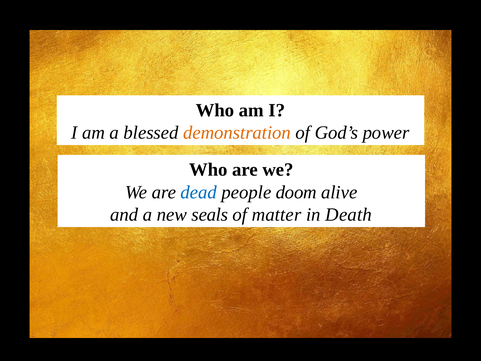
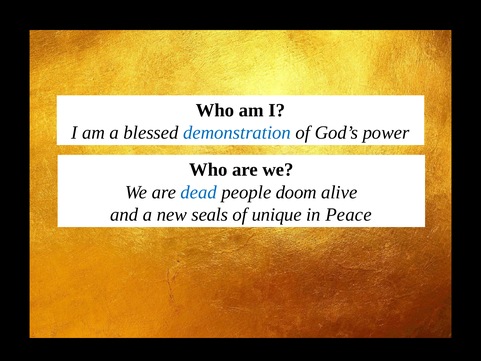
demonstration colour: orange -> blue
matter: matter -> unique
Death: Death -> Peace
